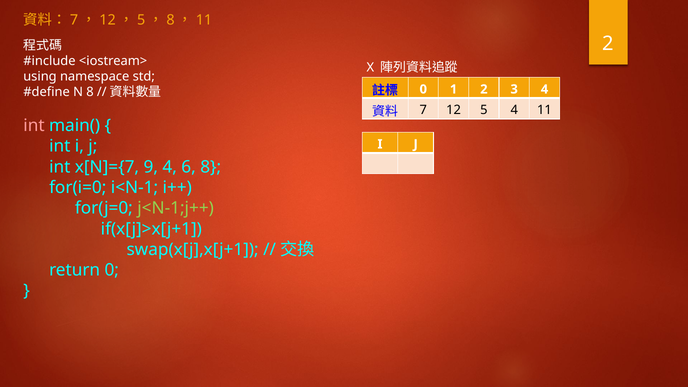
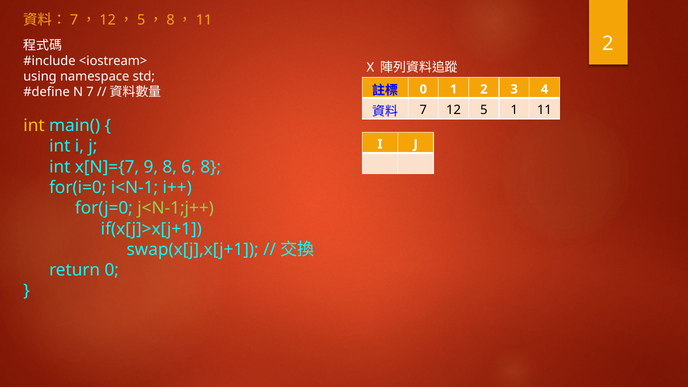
N 8: 8 -> 7
5 4: 4 -> 1
int at (34, 126) colour: pink -> yellow
9 4: 4 -> 8
